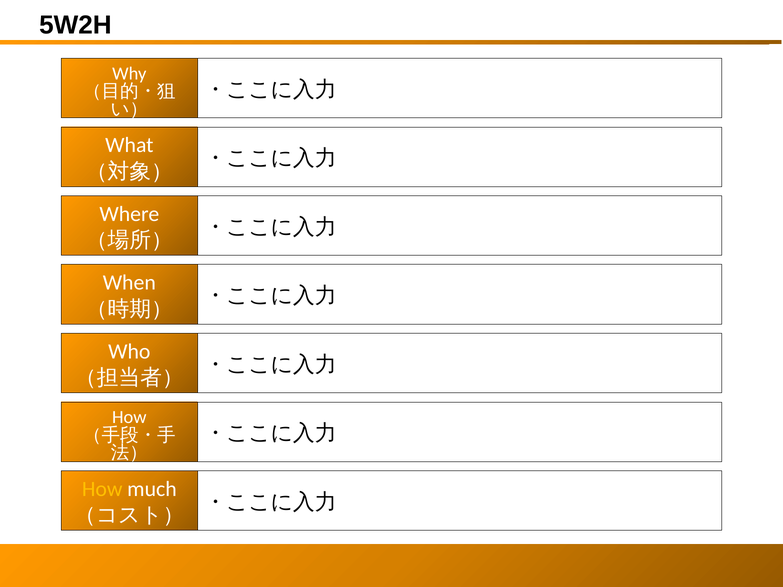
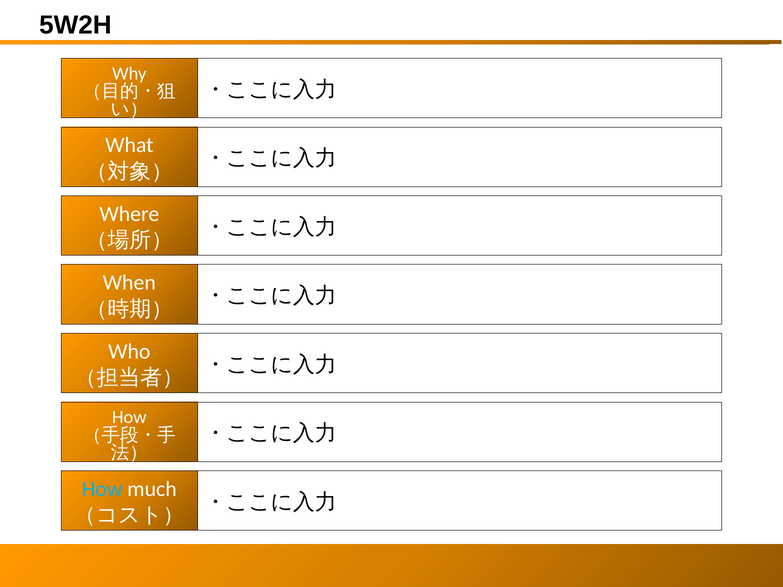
How at (102, 489) colour: yellow -> light blue
